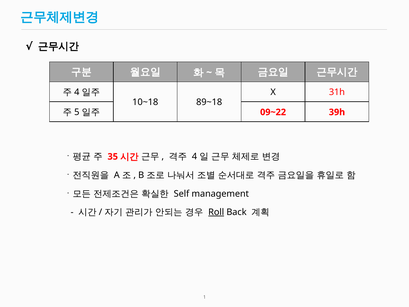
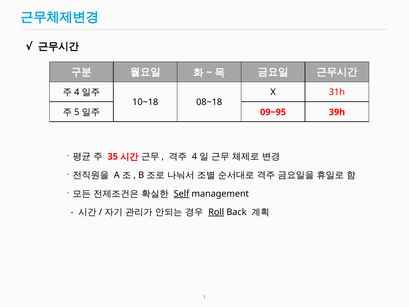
89~18: 89~18 -> 08~18
09~22: 09~22 -> 09~95
Self underline: none -> present
